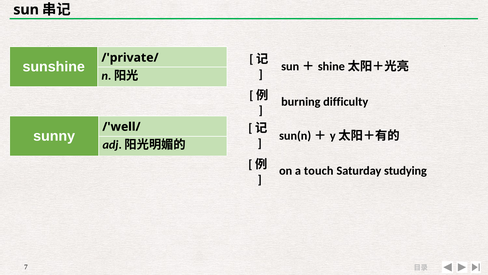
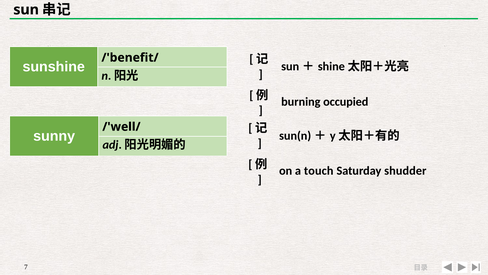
/'private/: /'private/ -> /'benefit/
difficulty: difficulty -> occupied
studying: studying -> shudder
